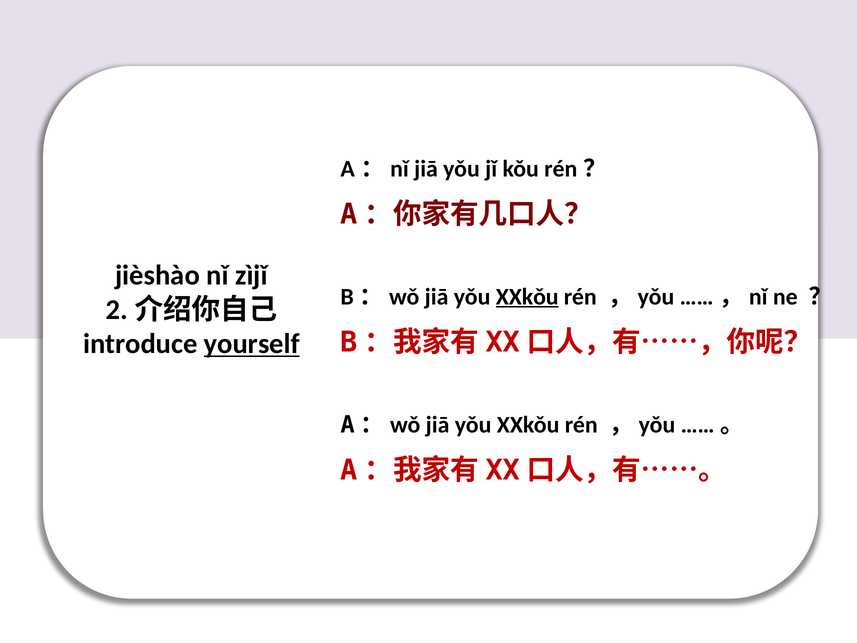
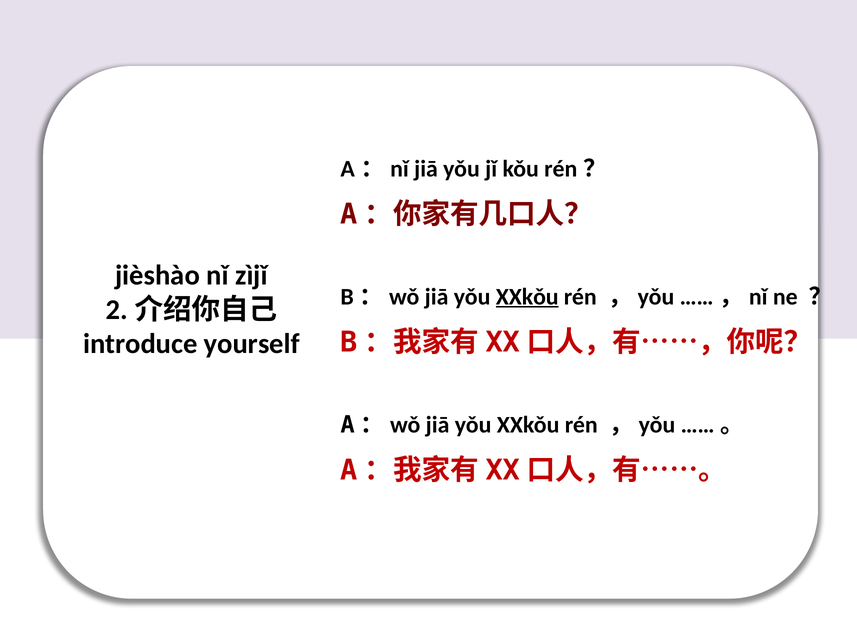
yourself underline: present -> none
